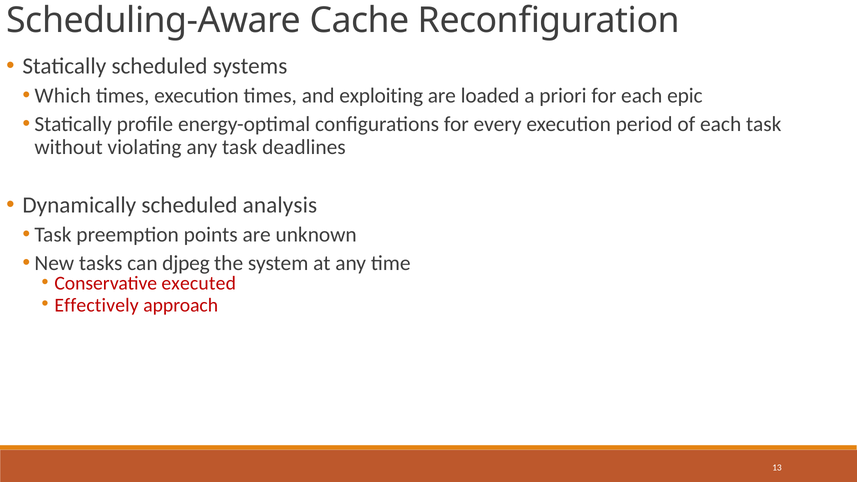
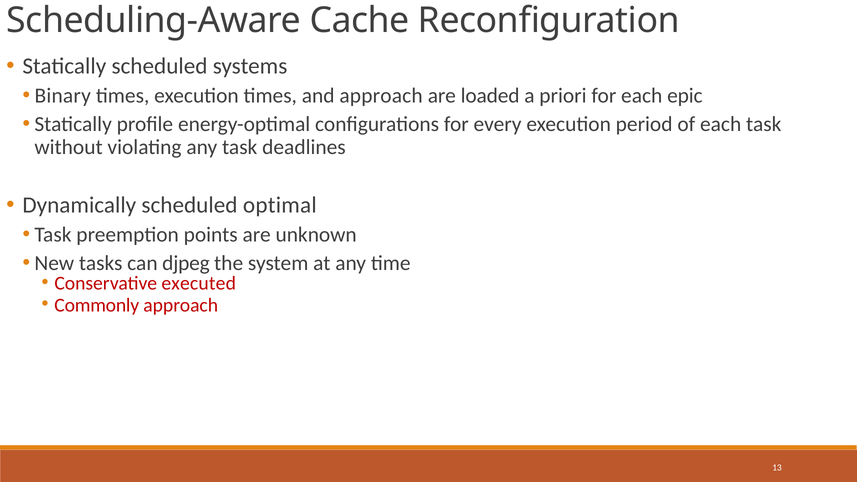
Which: Which -> Binary
and exploiting: exploiting -> approach
analysis: analysis -> optimal
Effectively: Effectively -> Commonly
